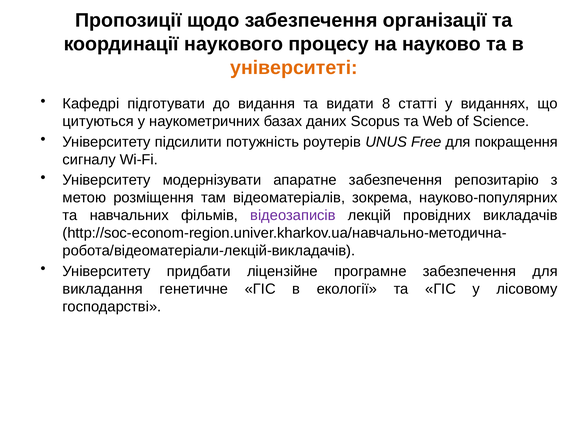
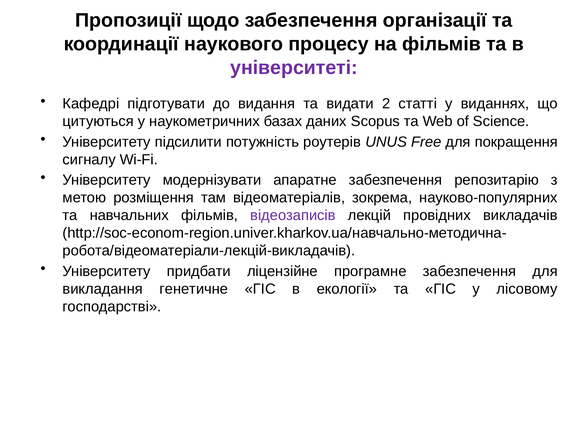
на науково: науково -> фільмів
університеті colour: orange -> purple
8: 8 -> 2
